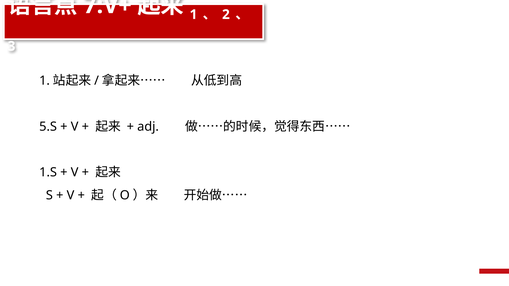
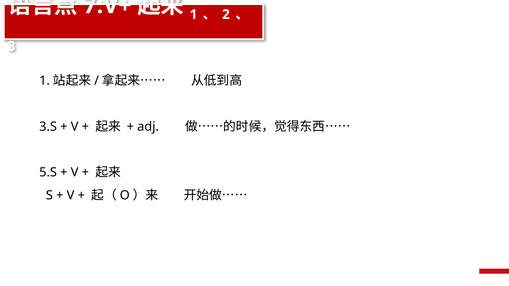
5.S: 5.S -> 3.S
1.S: 1.S -> 5.S
